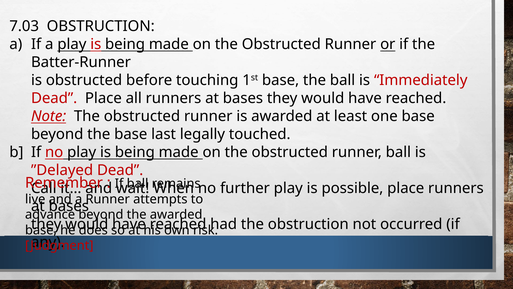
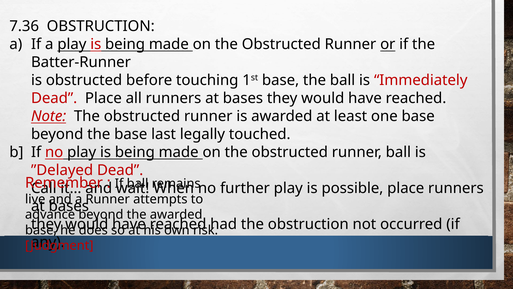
7.03: 7.03 -> 7.36
